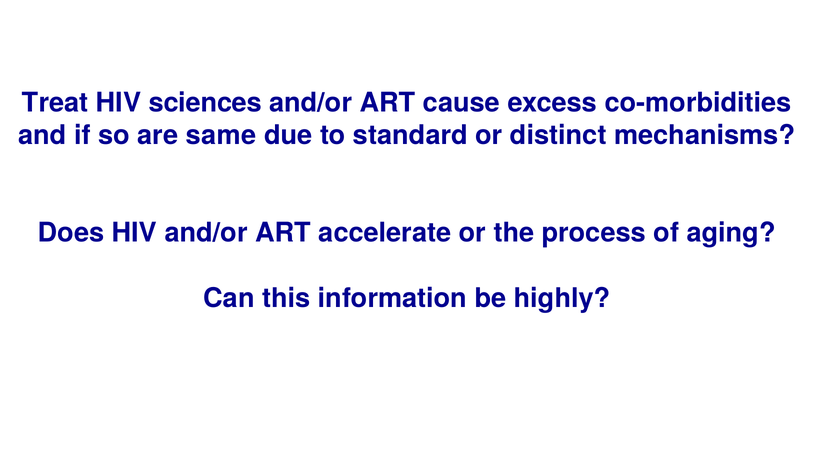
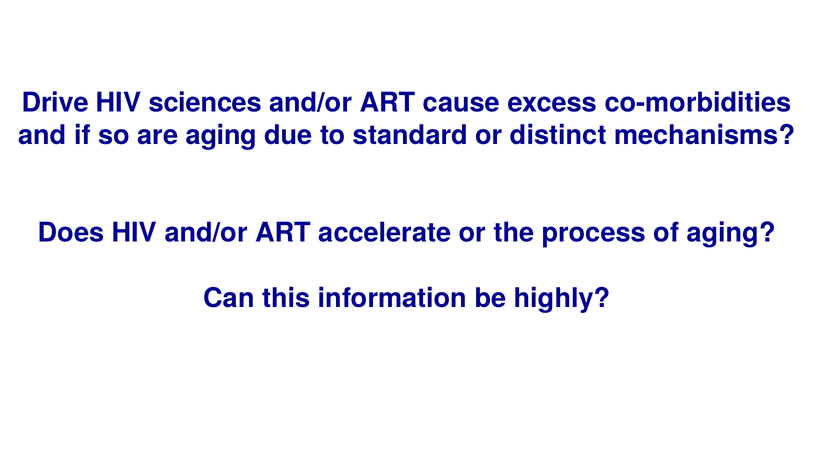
Treat: Treat -> Drive
are same: same -> aging
